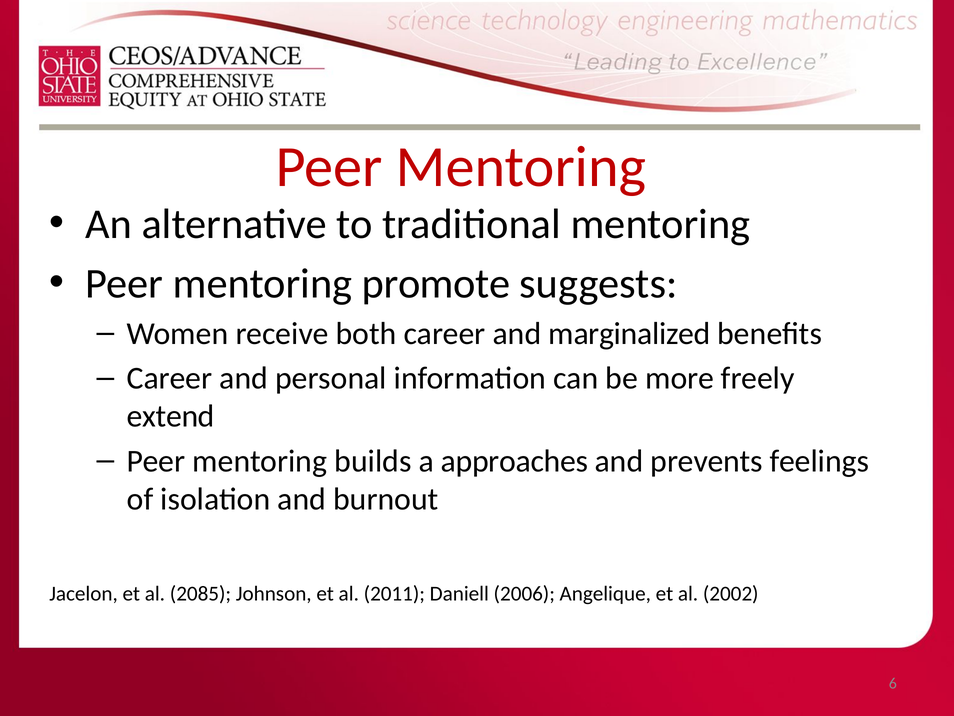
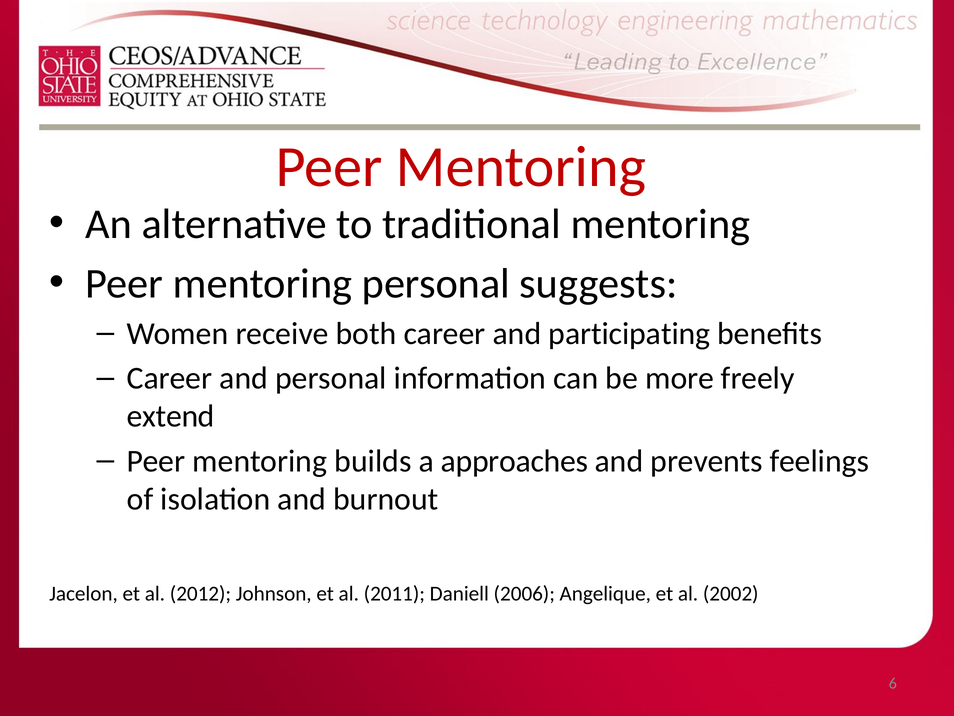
mentoring promote: promote -> personal
marginalized: marginalized -> participating
2085: 2085 -> 2012
